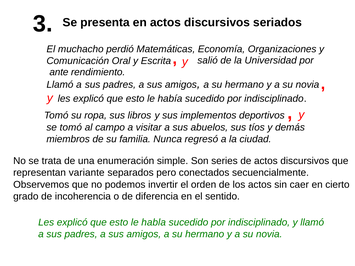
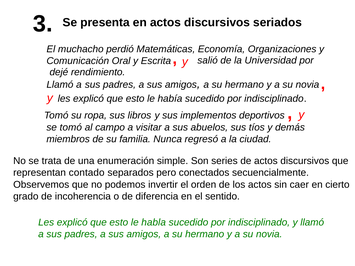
ante: ante -> dejé
variante: variante -> contado
